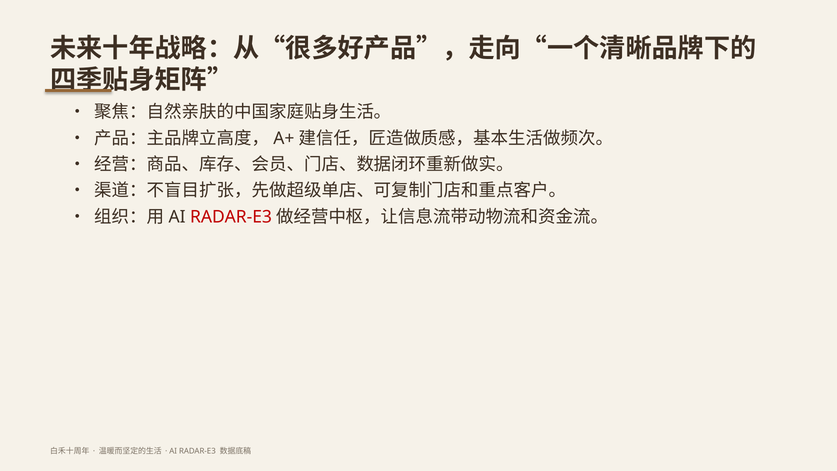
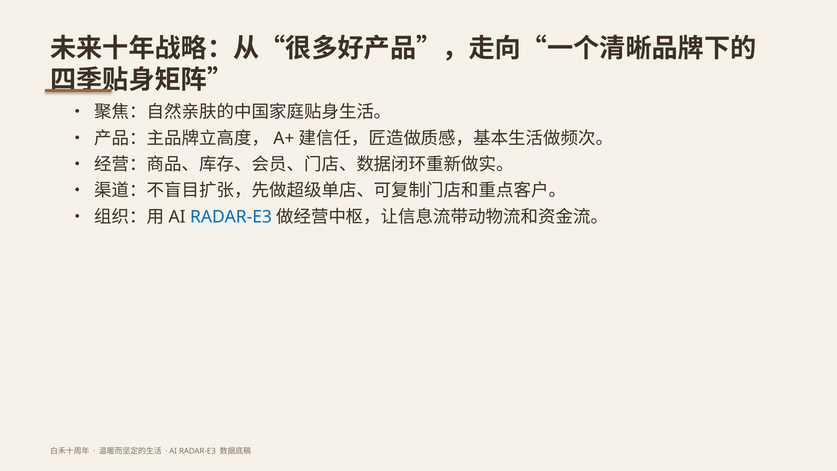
RADAR-E3 at (231, 217) colour: red -> blue
